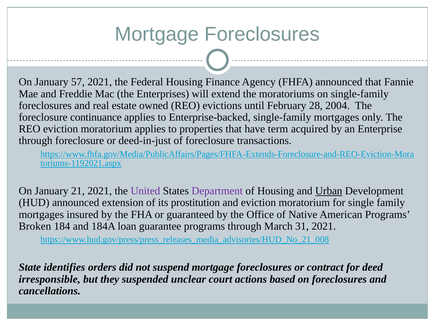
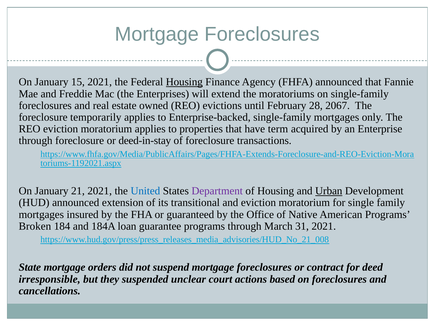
57: 57 -> 15
Housing at (184, 82) underline: none -> present
2004: 2004 -> 2067
continuance: continuance -> temporarily
deed-in-just: deed-in-just -> deed-in-stay
United colour: purple -> blue
prostitution: prostitution -> transitional
State identifies: identifies -> mortgage
